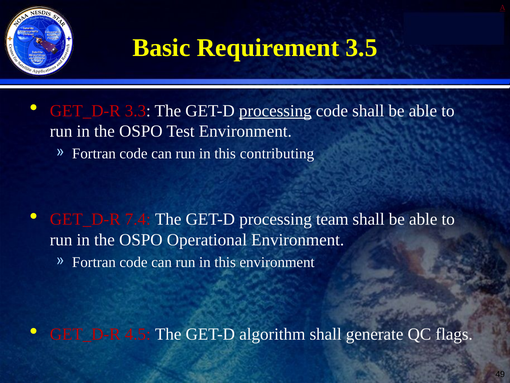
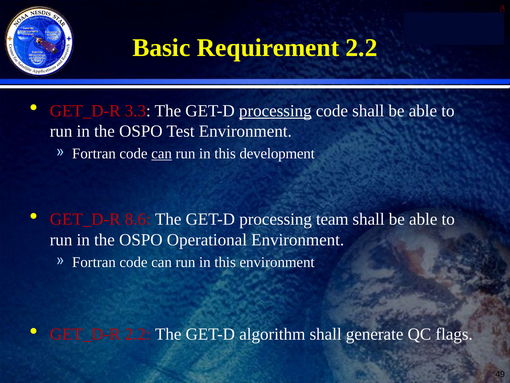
Requirement 3.5: 3.5 -> 2.2
can at (162, 153) underline: none -> present
contributing: contributing -> development
7.4: 7.4 -> 8.6
GET_D-R 4.5: 4.5 -> 2.2
